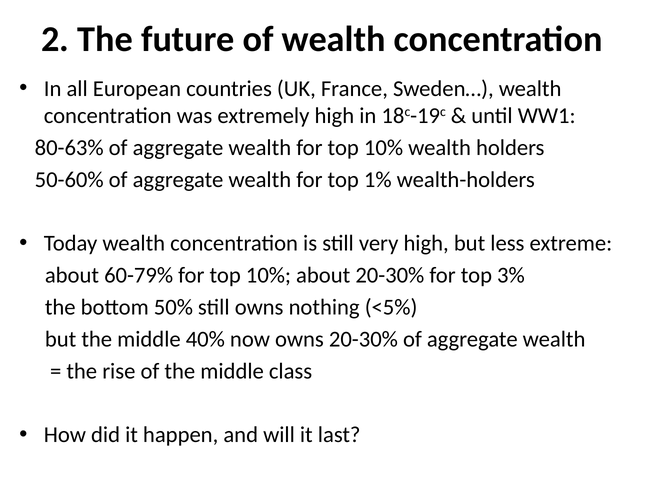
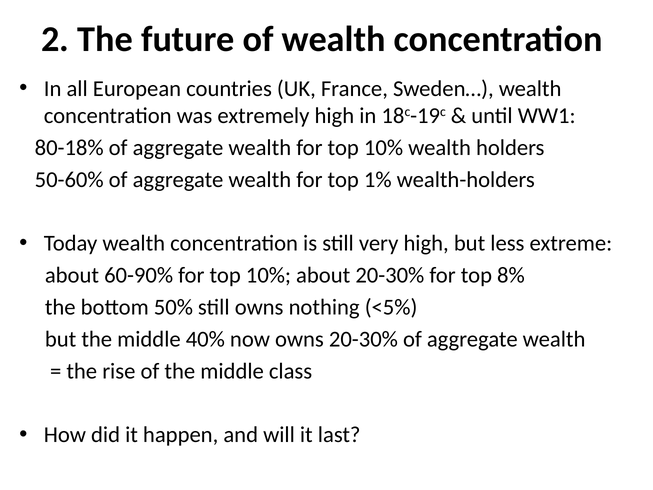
80-63%: 80-63% -> 80-18%
60-79%: 60-79% -> 60-90%
3%: 3% -> 8%
